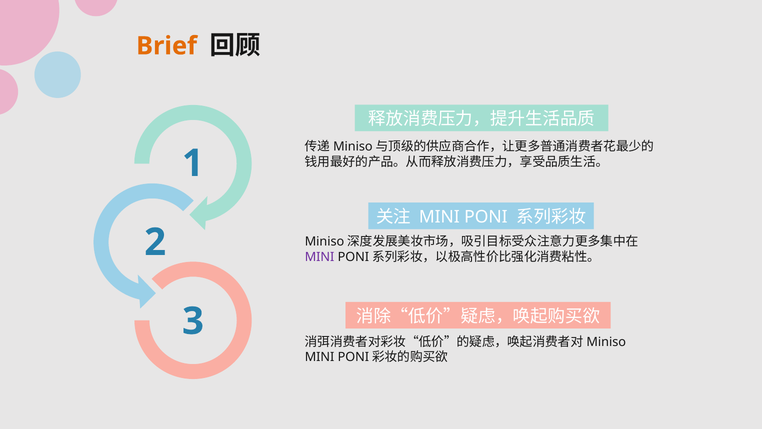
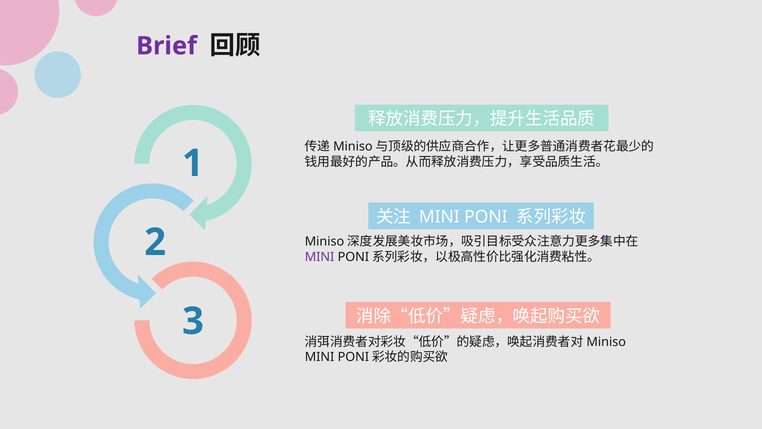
Brief colour: orange -> purple
